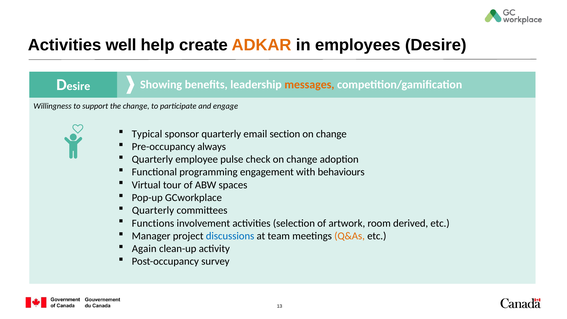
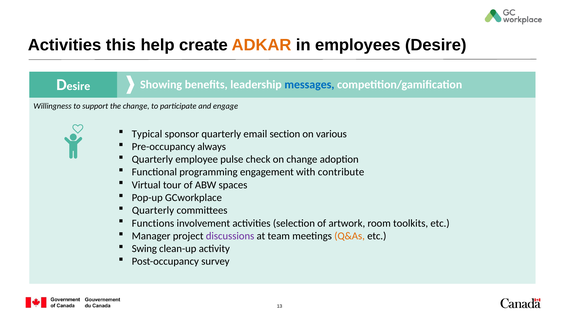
well: well -> this
messages colour: orange -> blue
change at (331, 134): change -> various
behaviours: behaviours -> contribute
derived: derived -> toolkits
discussions colour: blue -> purple
Again: Again -> Swing
